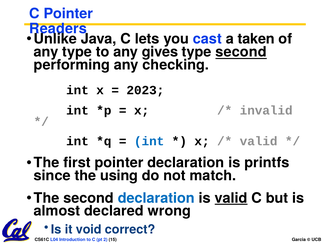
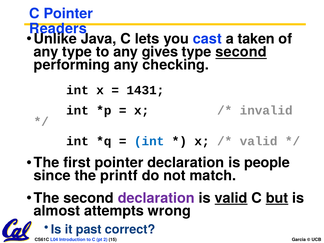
2023: 2023 -> 1431
printfs: printfs -> people
using: using -> printf
declaration at (156, 198) colour: blue -> purple
but underline: none -> present
declared: declared -> attempts
void: void -> past
